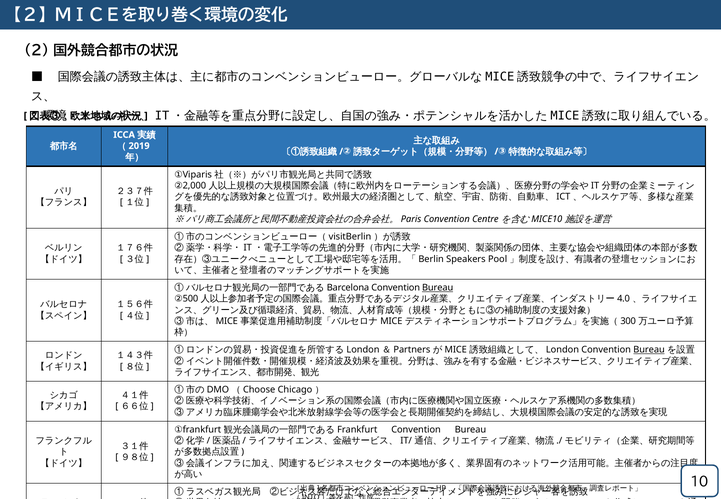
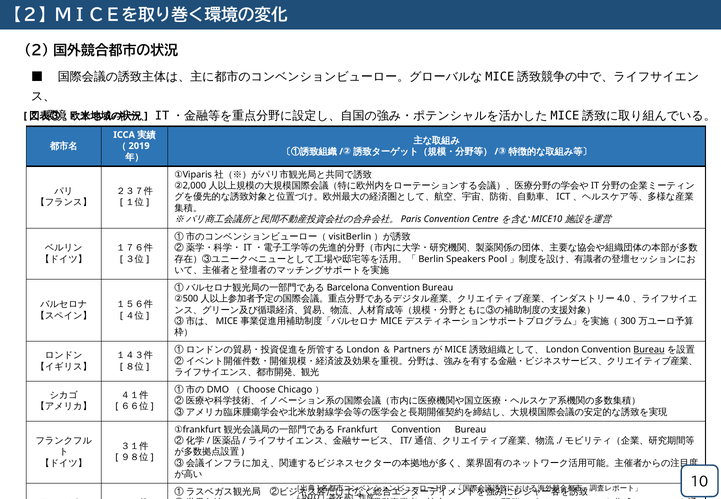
Bureau at (438, 288) underline: present -> none
